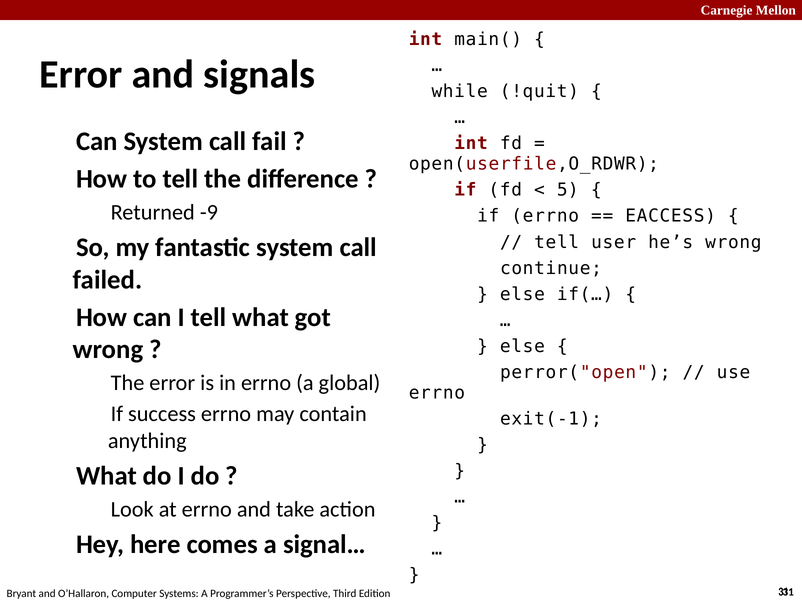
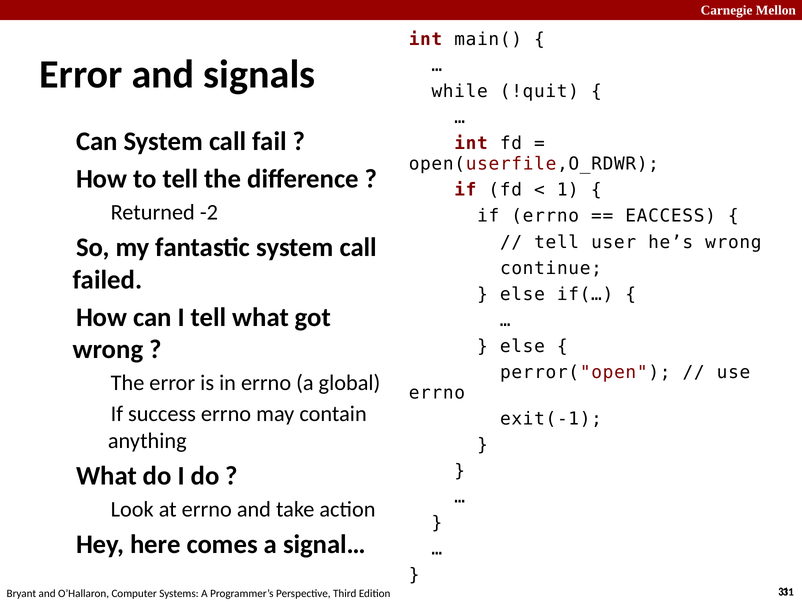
5: 5 -> 1
-9: -9 -> -2
